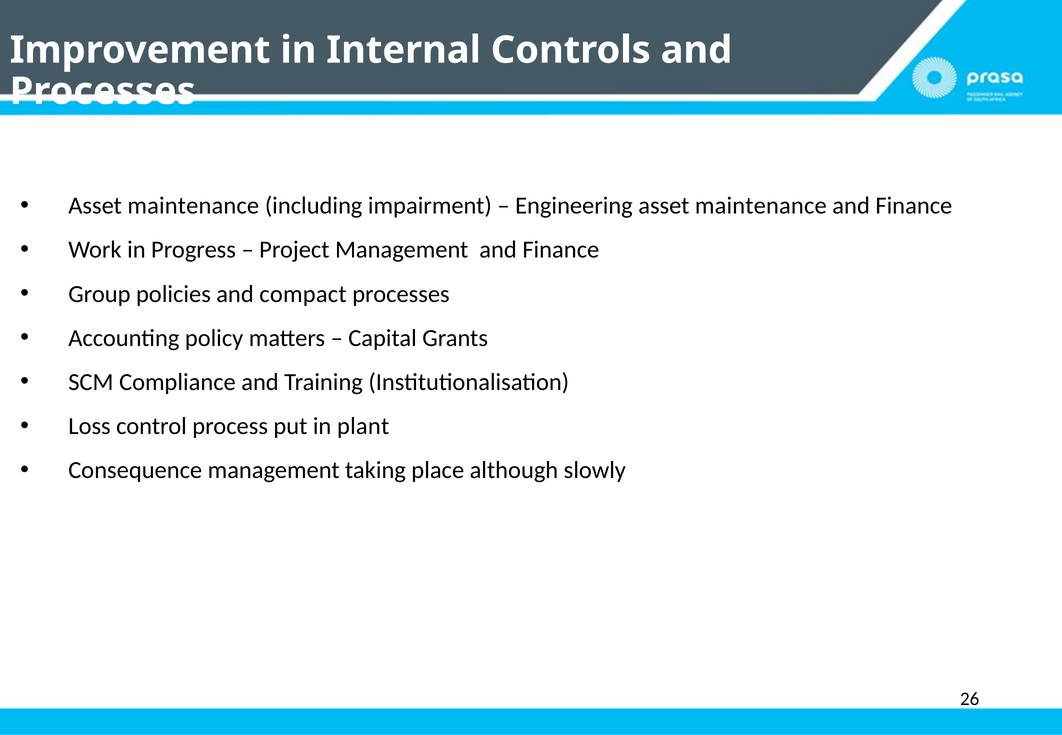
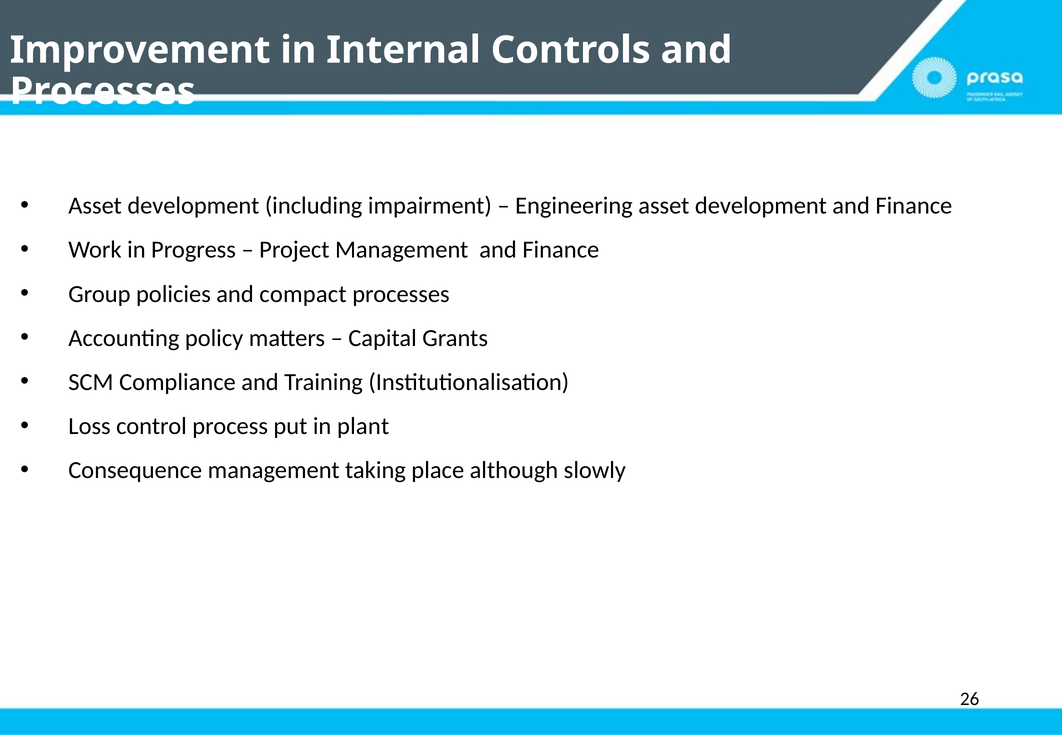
maintenance at (193, 206): maintenance -> development
Engineering asset maintenance: maintenance -> development
